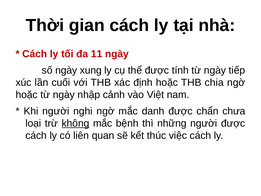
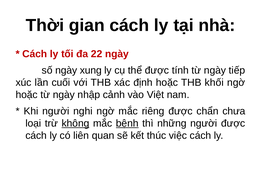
11: 11 -> 22
chia: chia -> khối
danh: danh -> riêng
bệnh underline: none -> present
